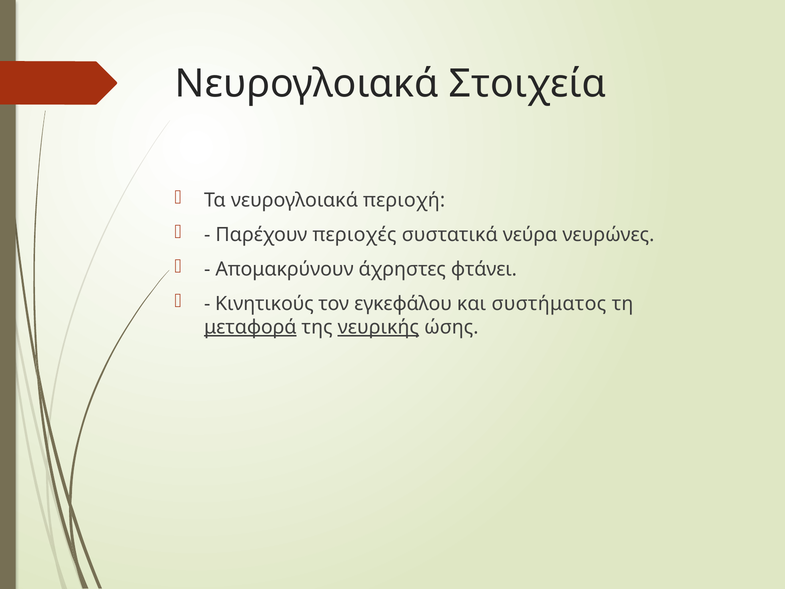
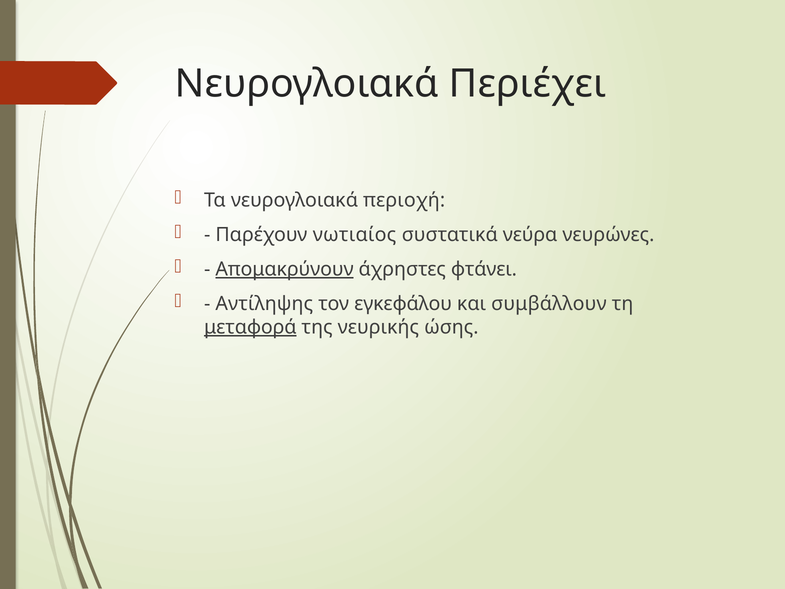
Στοιχεία: Στοιχεία -> Περιέχει
περιοχές: περιοχές -> νωτιαίος
Απομακρύνουν underline: none -> present
Κινητικούς: Κινητικούς -> Αντίληψης
συστήματος: συστήματος -> συμβάλλουν
νευρικής underline: present -> none
